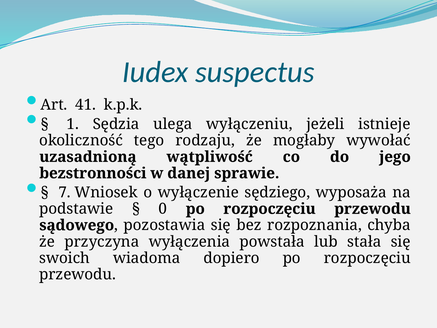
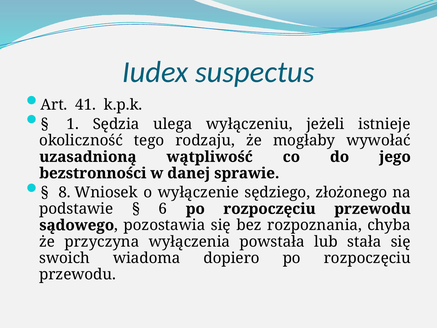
7: 7 -> 8
wyposaża: wyposaża -> złożonego
0: 0 -> 6
